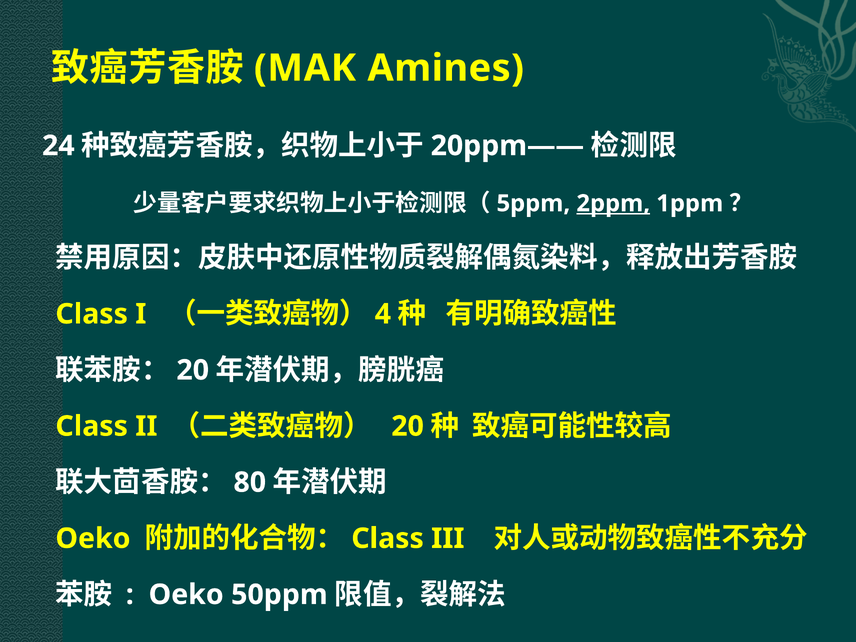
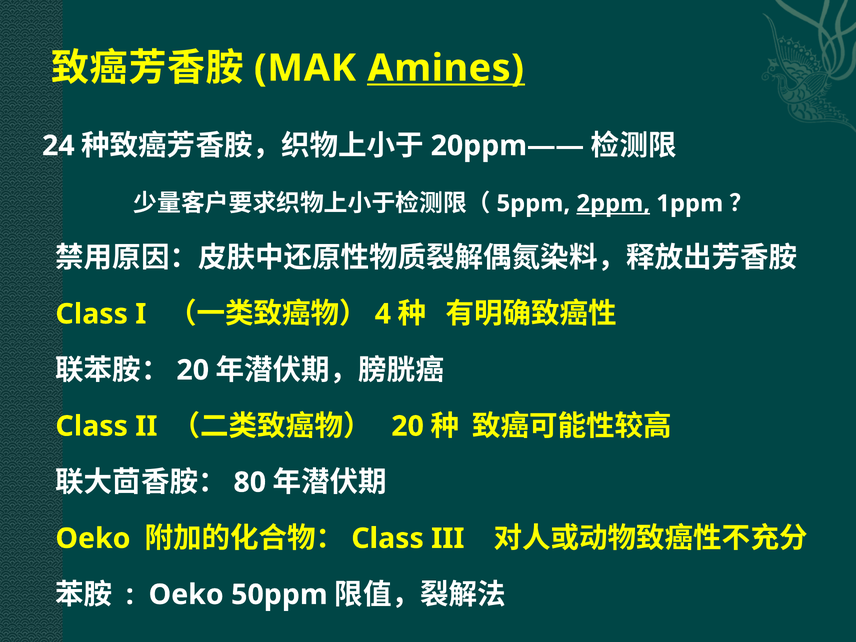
Amines underline: none -> present
